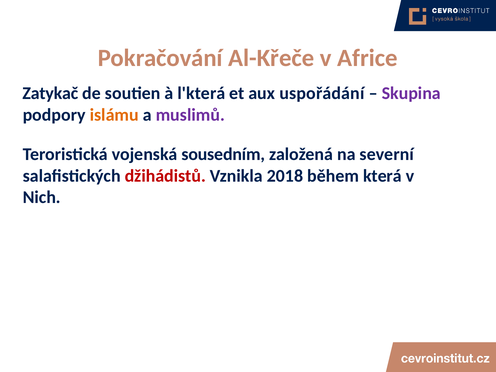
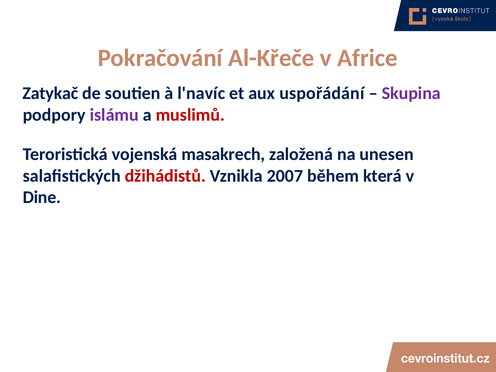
l'která: l'která -> l'navíc
islámu colour: orange -> purple
muslimů colour: purple -> red
sousedním: sousedním -> masakrech
severní: severní -> unesen
2018: 2018 -> 2007
Nich: Nich -> Dine
